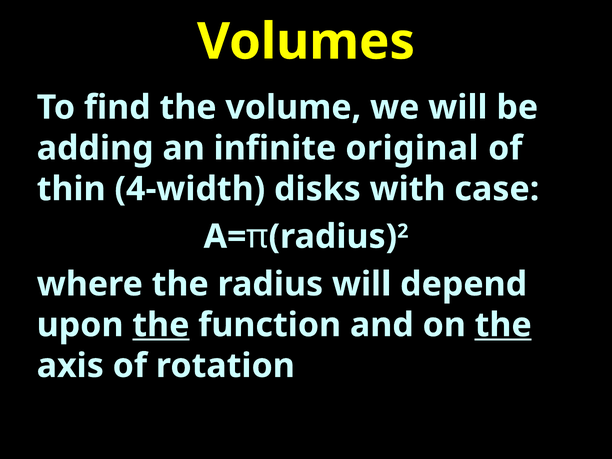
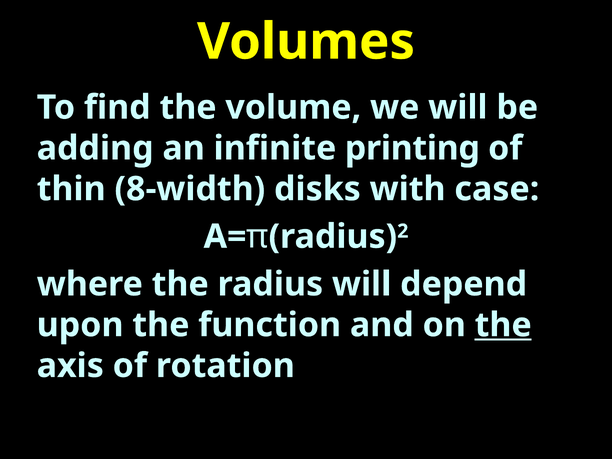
original: original -> printing
4-width: 4-width -> 8-width
the at (161, 325) underline: present -> none
